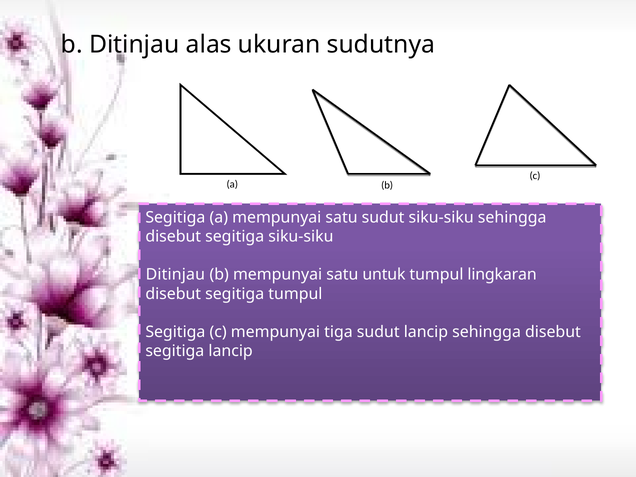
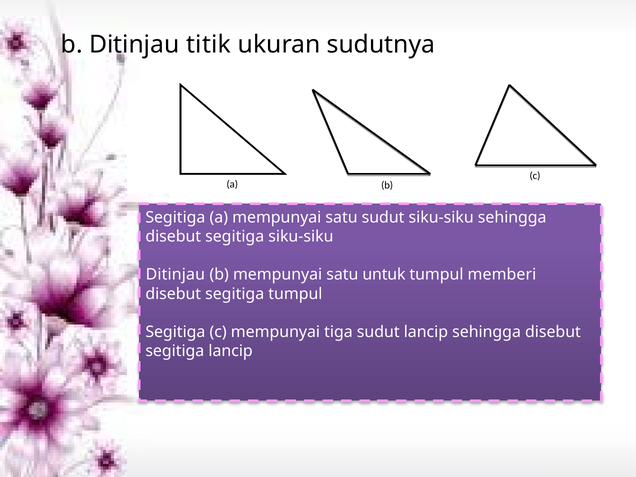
alas: alas -> titik
lingkaran: lingkaran -> memberi
